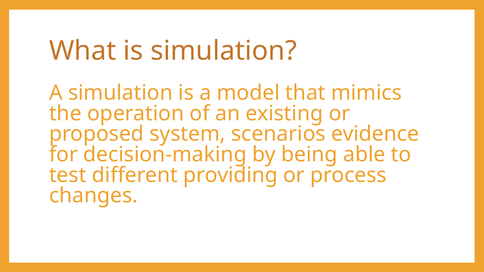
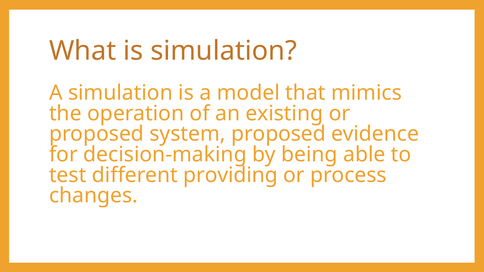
system scenarios: scenarios -> proposed
